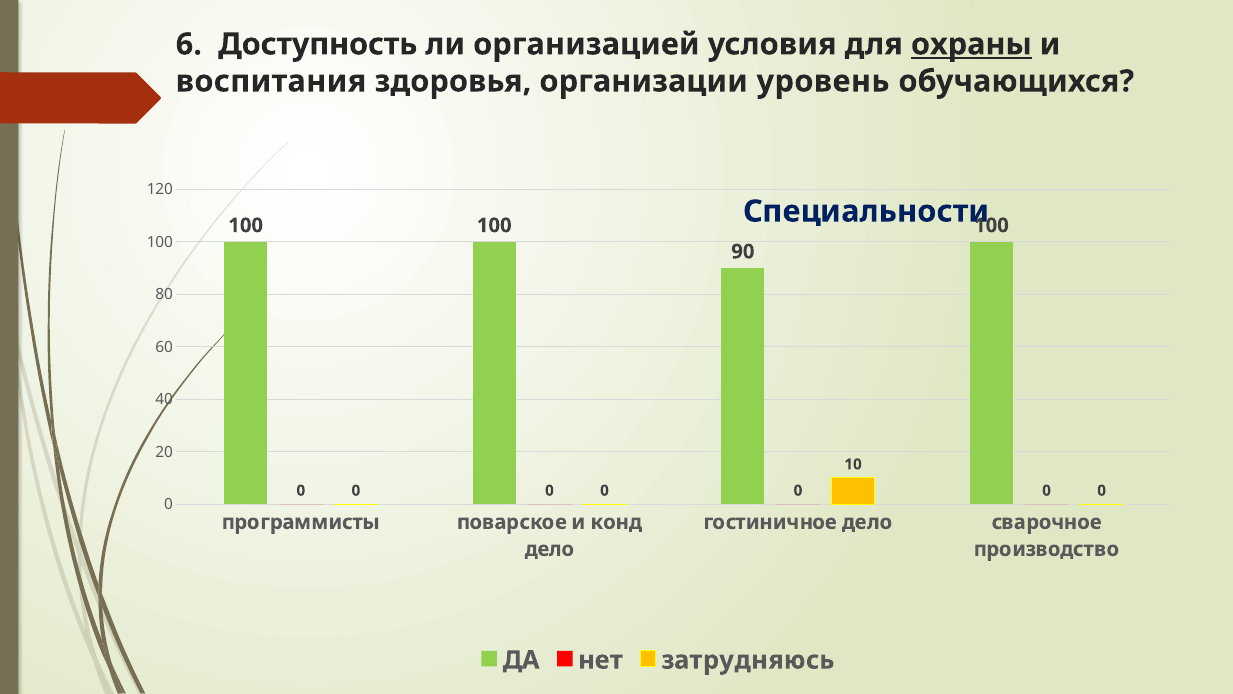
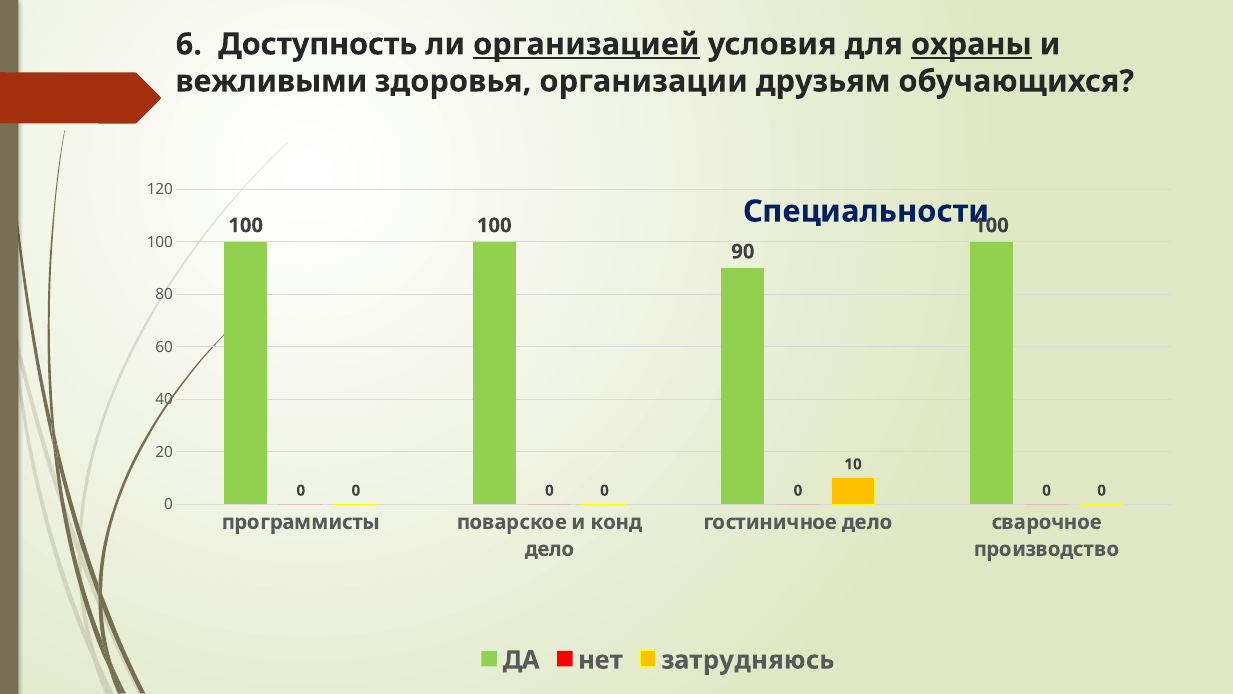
организацией underline: none -> present
воспитания: воспитания -> вежливыми
уровень: уровень -> друзьям
